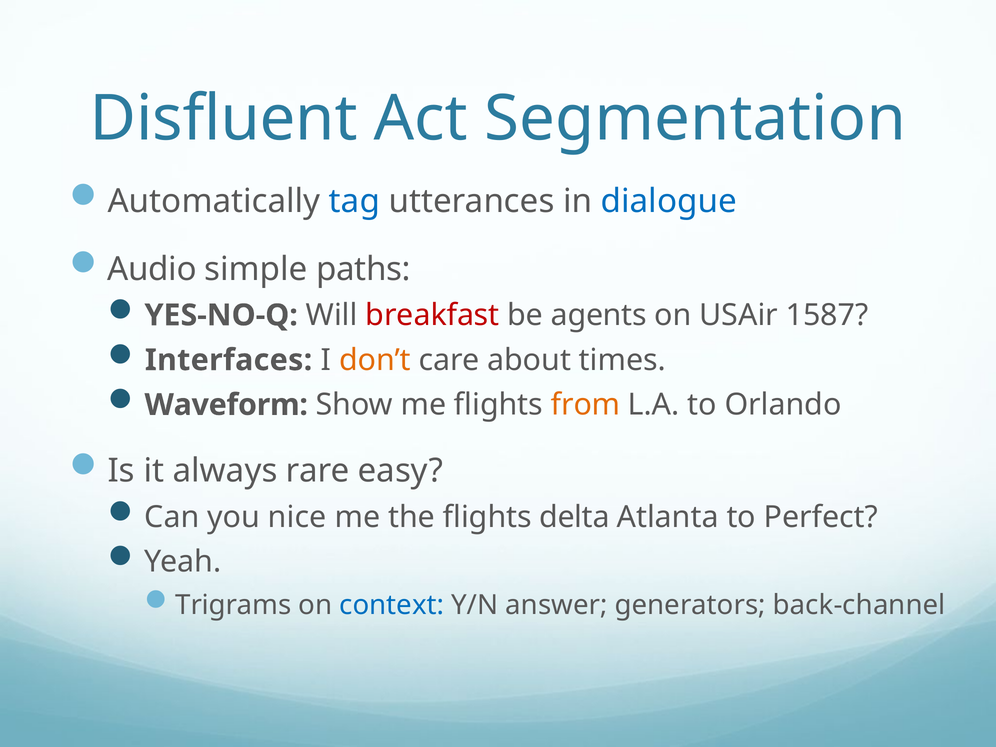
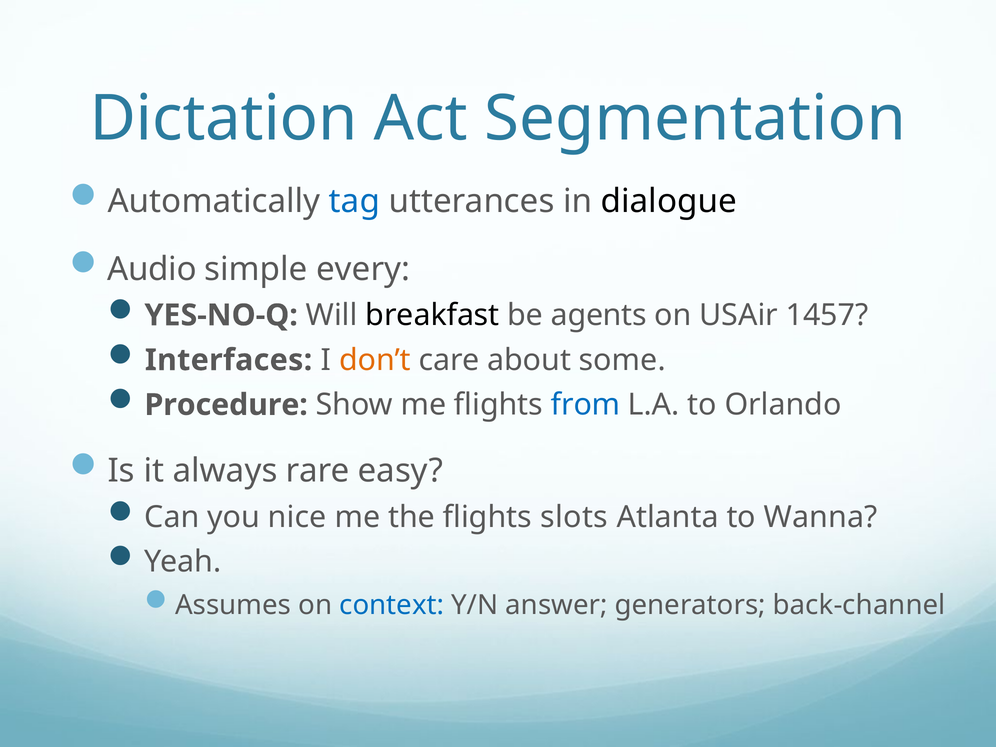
Disfluent: Disfluent -> Dictation
dialogue colour: blue -> black
paths: paths -> every
breakfast colour: red -> black
1587: 1587 -> 1457
times: times -> some
Waveform: Waveform -> Procedure
from colour: orange -> blue
delta: delta -> slots
Perfect: Perfect -> Wanna
Trigrams: Trigrams -> Assumes
